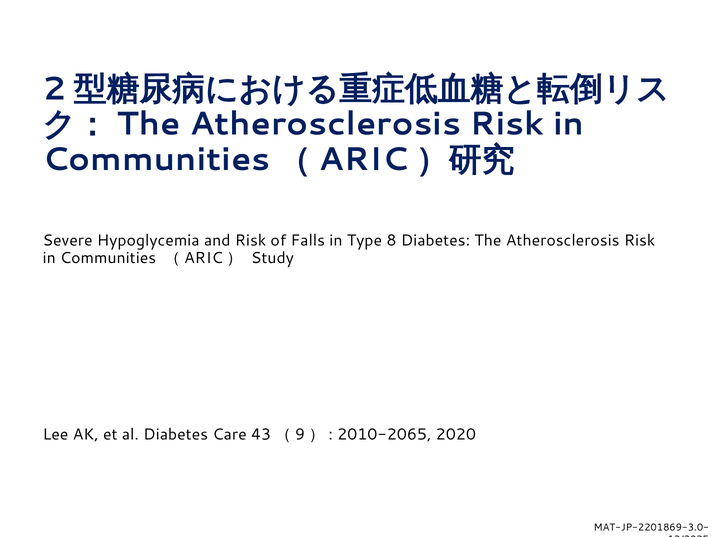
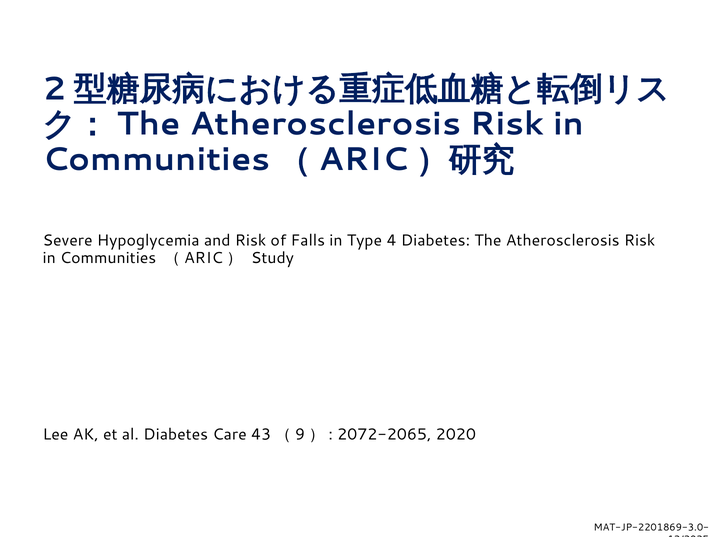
8: 8 -> 4
2010-2065: 2010-2065 -> 2072-2065
